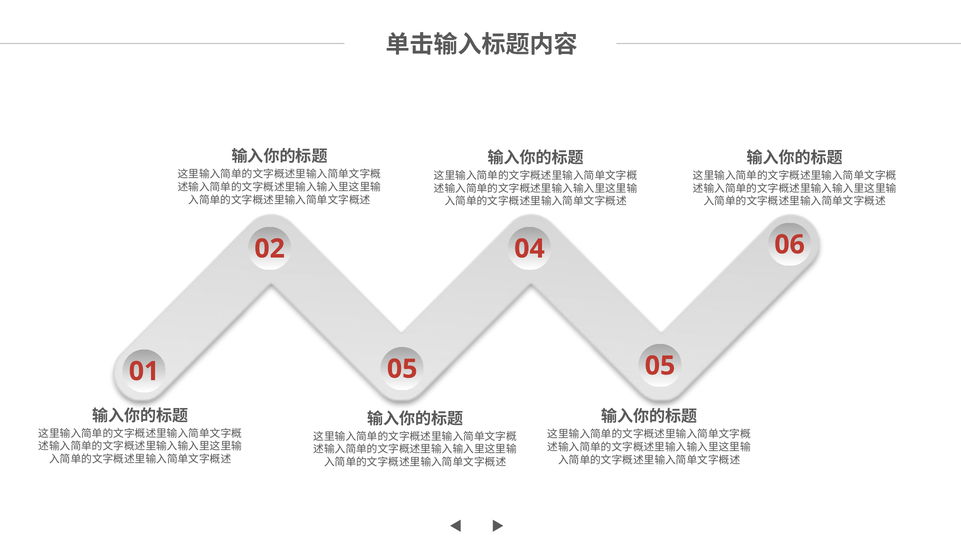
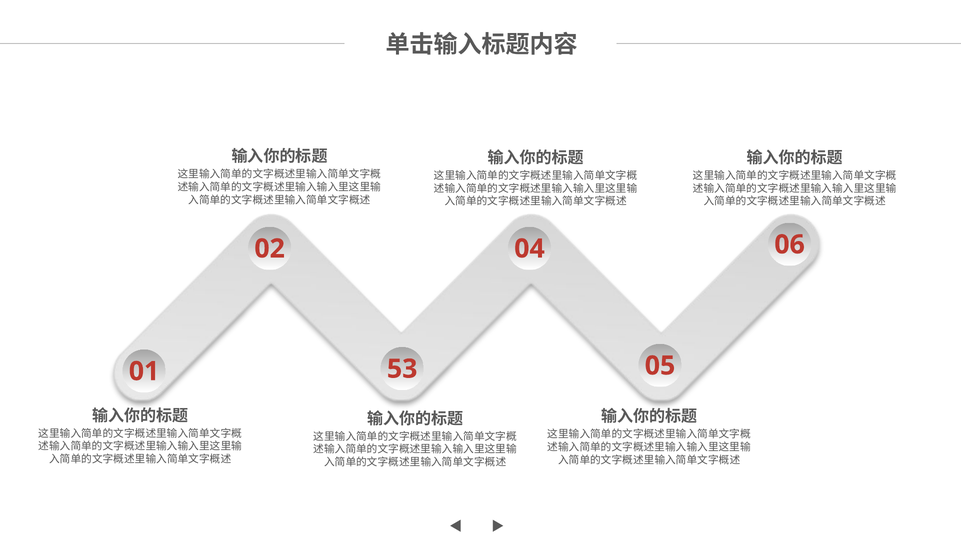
01 05: 05 -> 53
